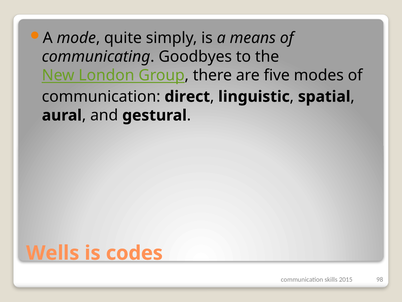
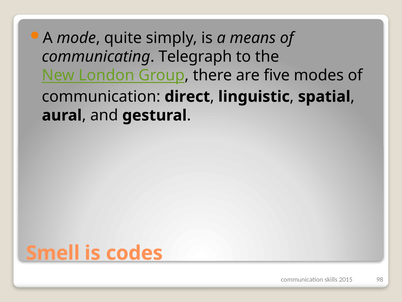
Goodbyes: Goodbyes -> Telegraph
Wells: Wells -> Smell
